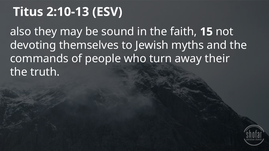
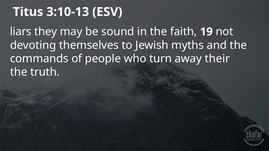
2:10-13: 2:10-13 -> 3:10-13
also: also -> liars
15: 15 -> 19
